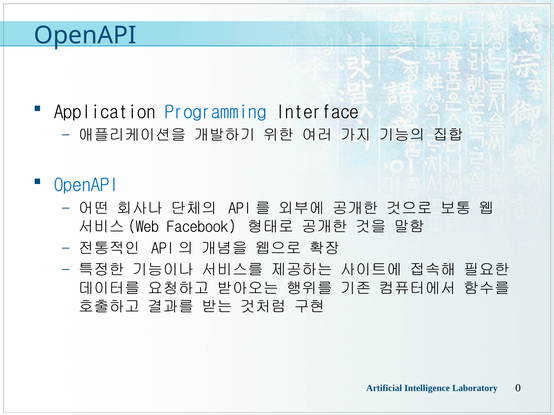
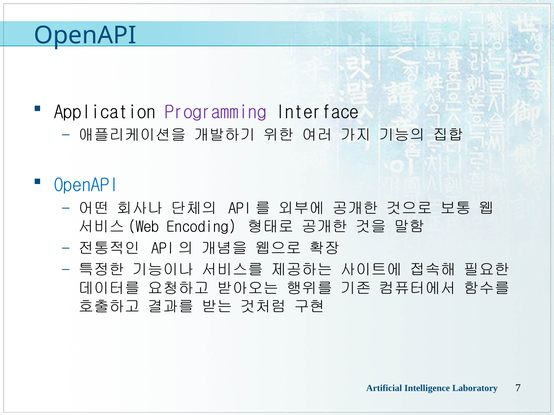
Programming colour: blue -> purple
Facebook: Facebook -> Encoding
0: 0 -> 7
